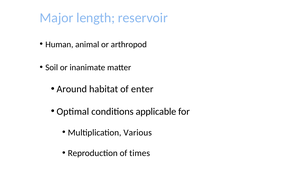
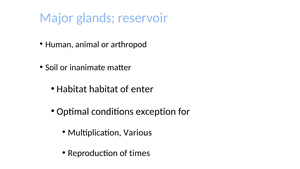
length: length -> glands
Around at (72, 89): Around -> Habitat
applicable: applicable -> exception
